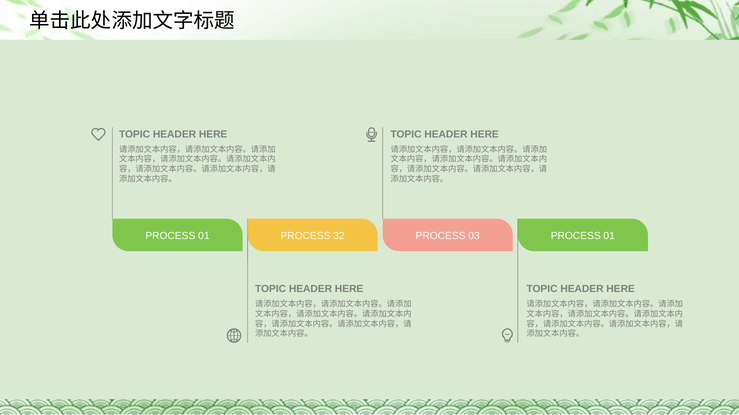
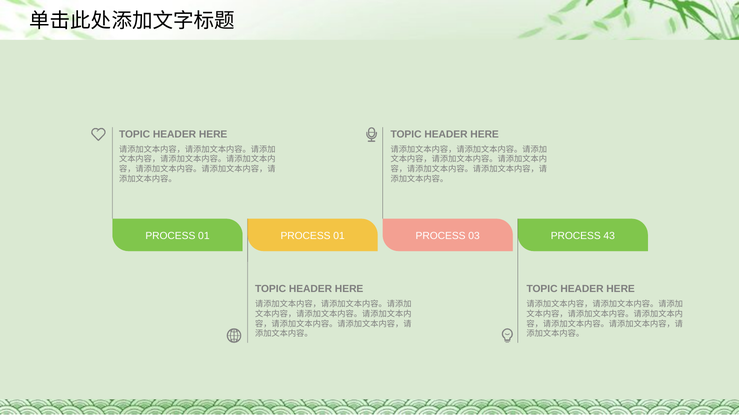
32 at (339, 236): 32 -> 01
01 at (609, 236): 01 -> 43
